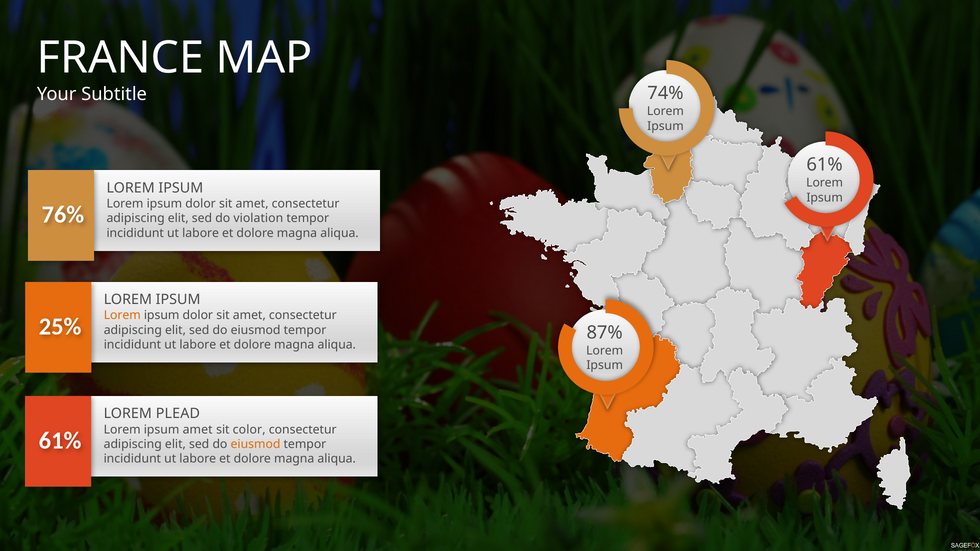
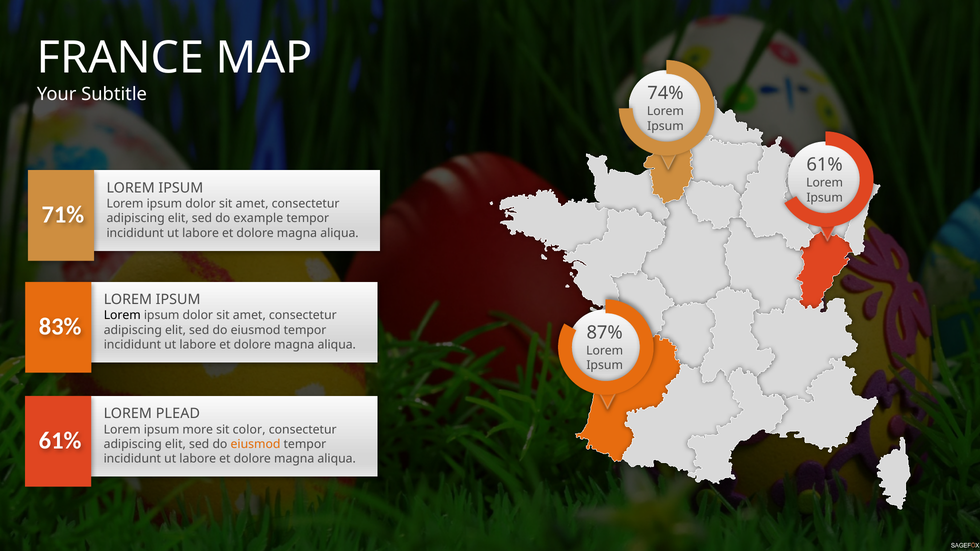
76%: 76% -> 71%
violation: violation -> example
Lorem at (122, 316) colour: orange -> black
25%: 25% -> 83%
ipsum amet: amet -> more
